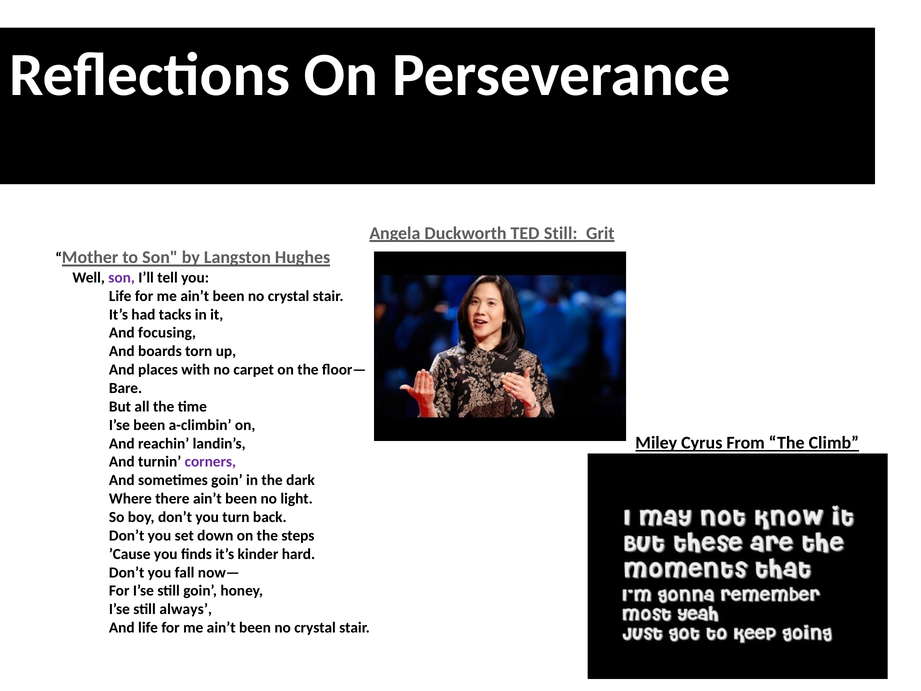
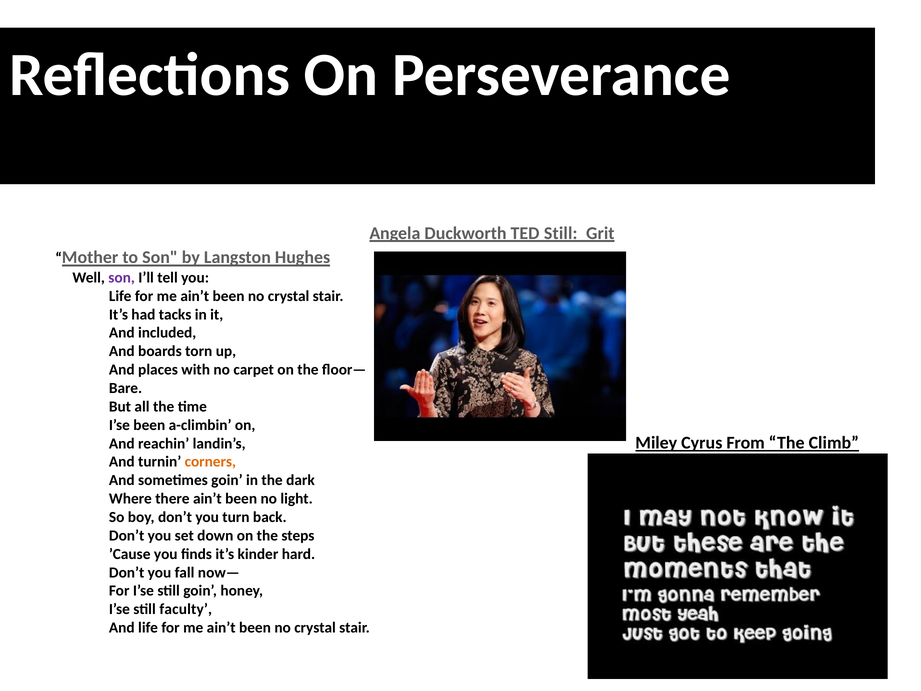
focusing: focusing -> included
corners colour: purple -> orange
always: always -> faculty
